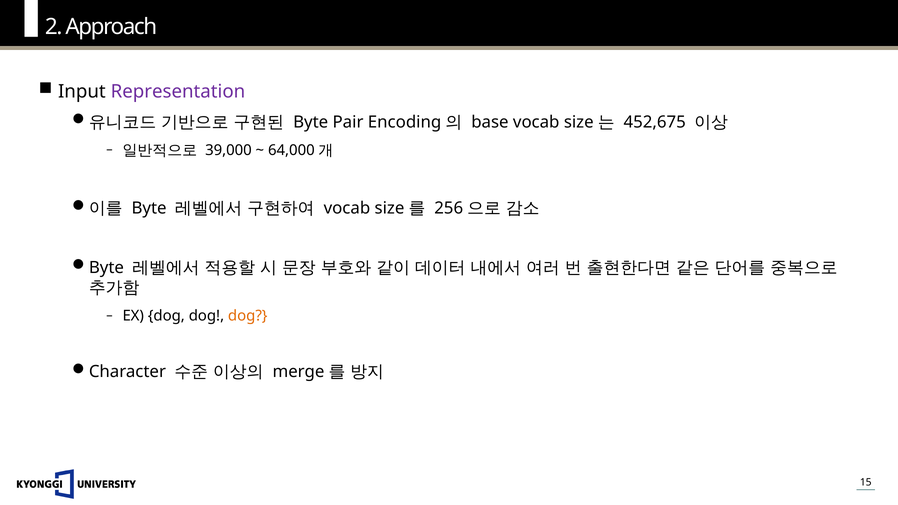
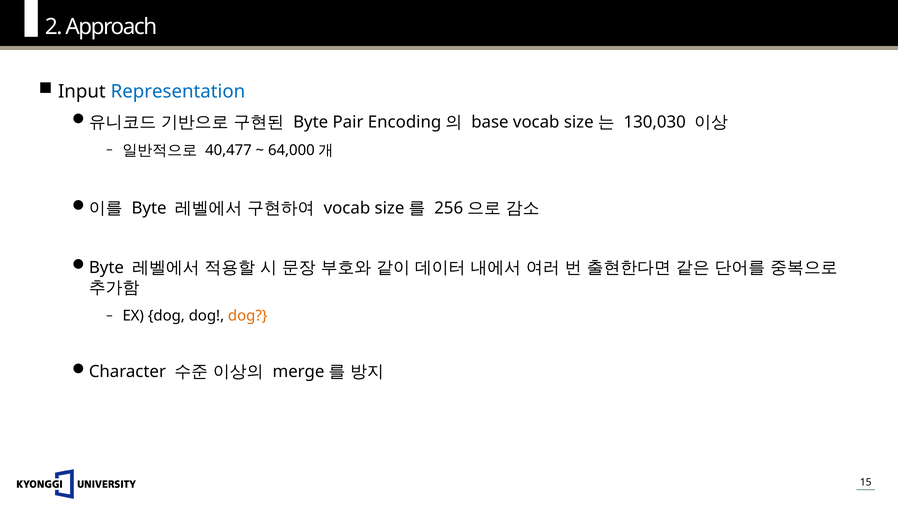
Representation colour: purple -> blue
452,675: 452,675 -> 130,030
39,000: 39,000 -> 40,477
